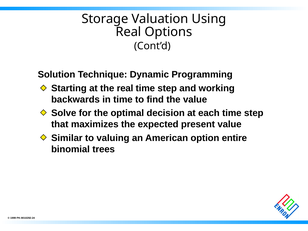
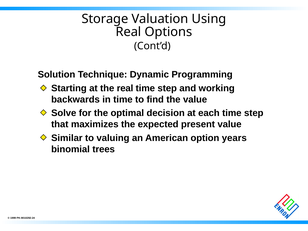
entire: entire -> years
